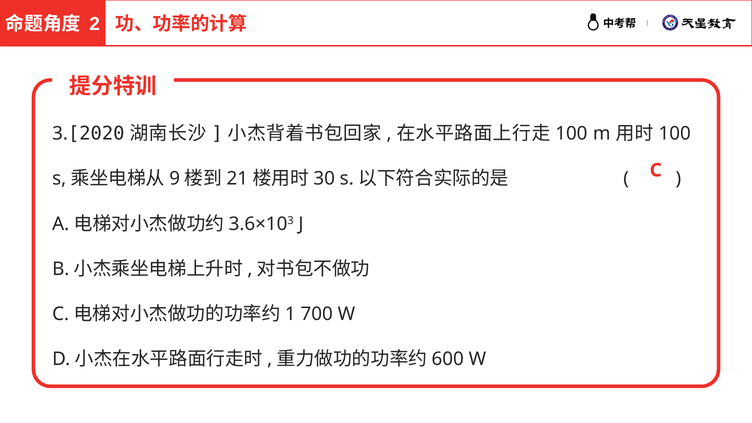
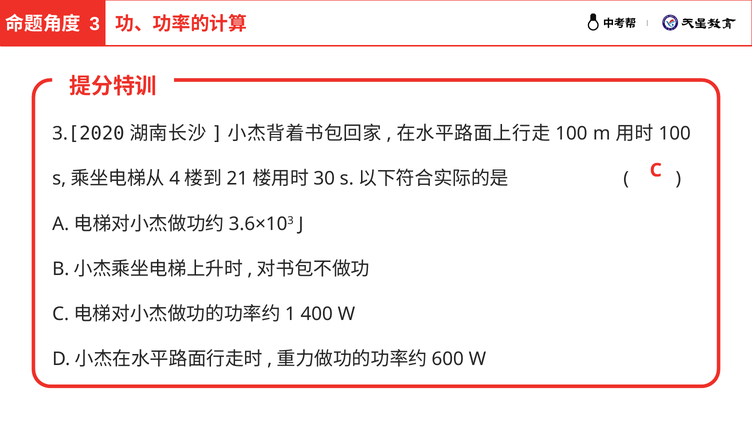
2 at (95, 24): 2 -> 3
9: 9 -> 4
700: 700 -> 400
